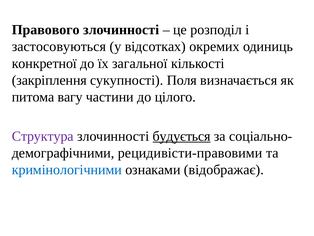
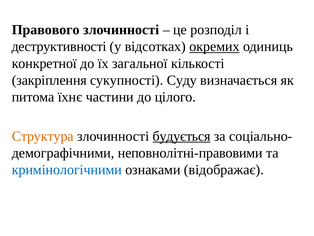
застосовуються: застосовуються -> деструктивності
окремих underline: none -> present
Поля: Поля -> Суду
вагу: вагу -> їхнє
Структура colour: purple -> orange
рецидивісти-правовими: рецидивісти-правовими -> неповнолітні-правовими
